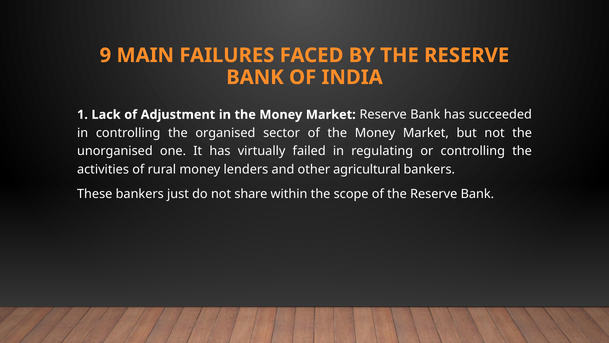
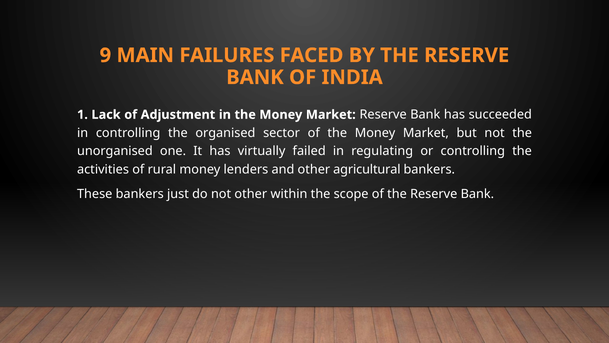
not share: share -> other
